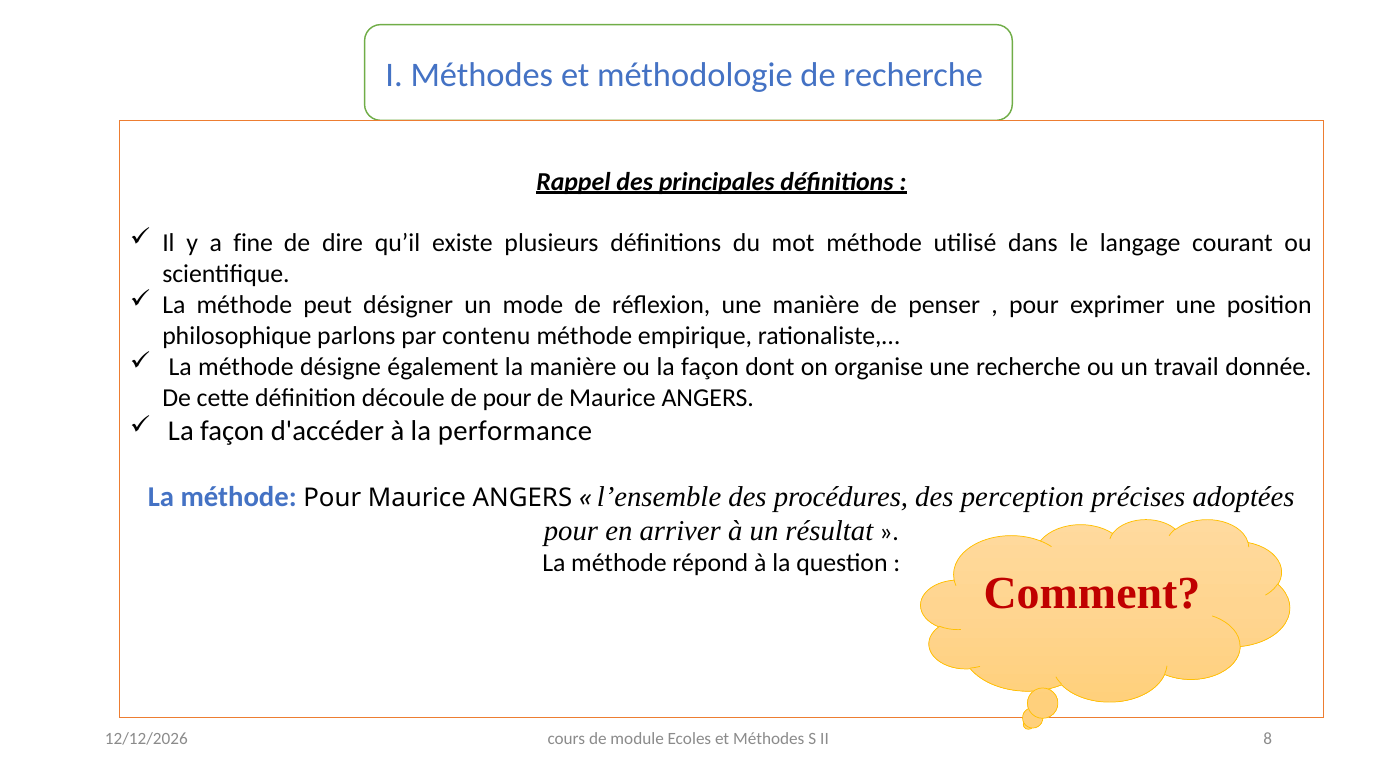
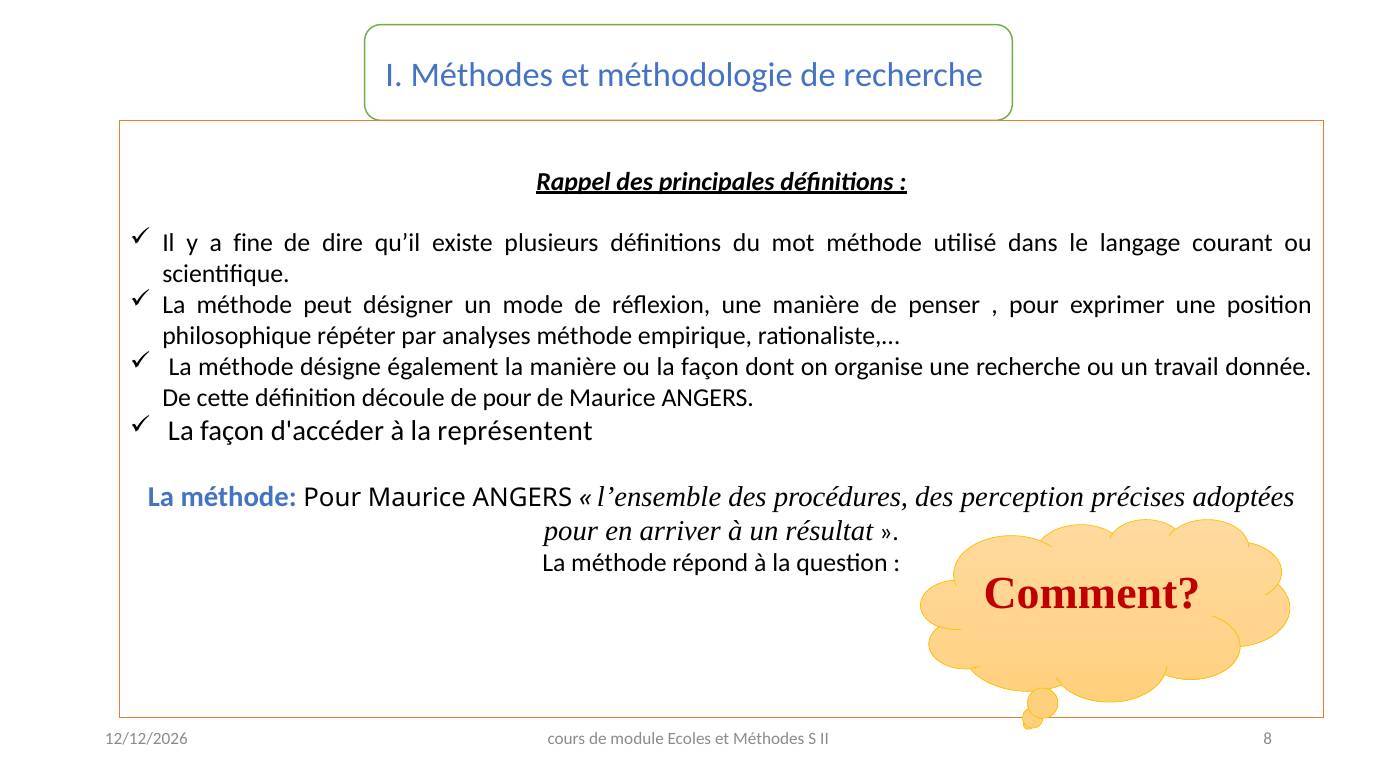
parlons: parlons -> répéter
contenu: contenu -> analyses
performance: performance -> représentent
